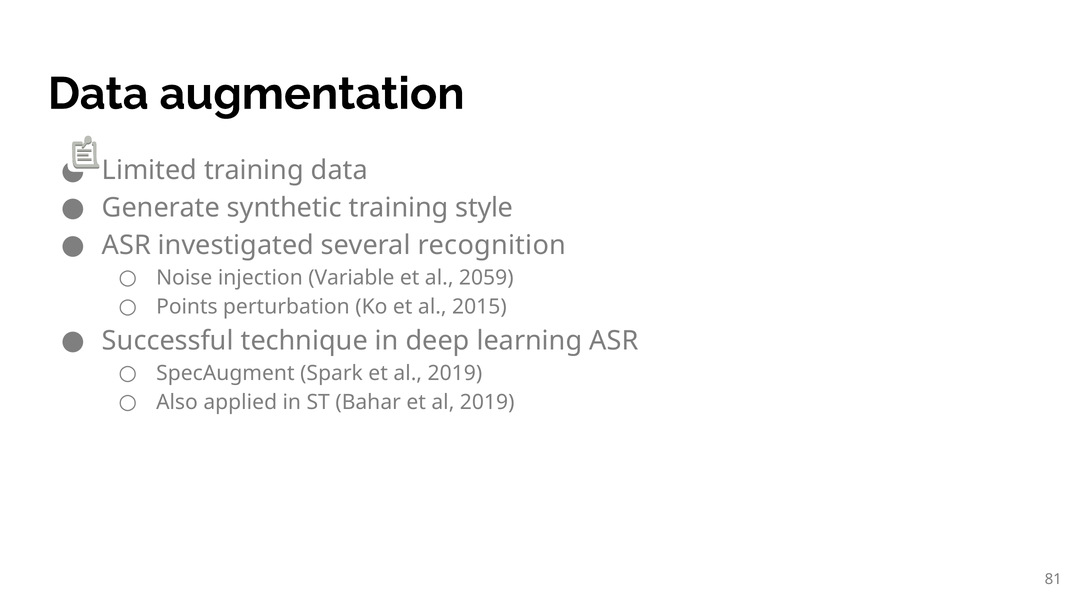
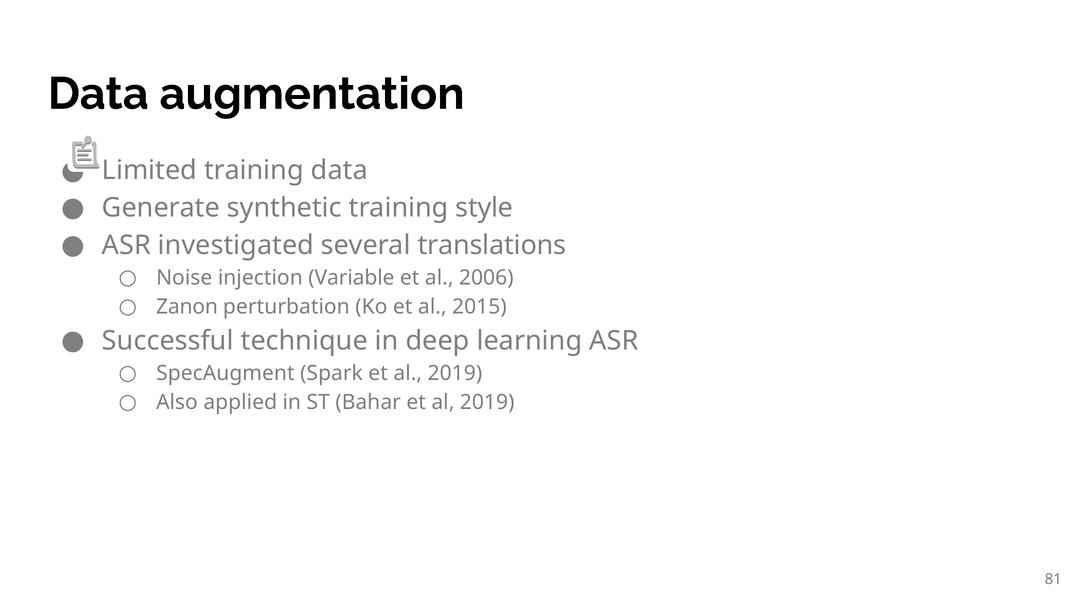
recognition: recognition -> translations
2059: 2059 -> 2006
Points: Points -> Zanon
